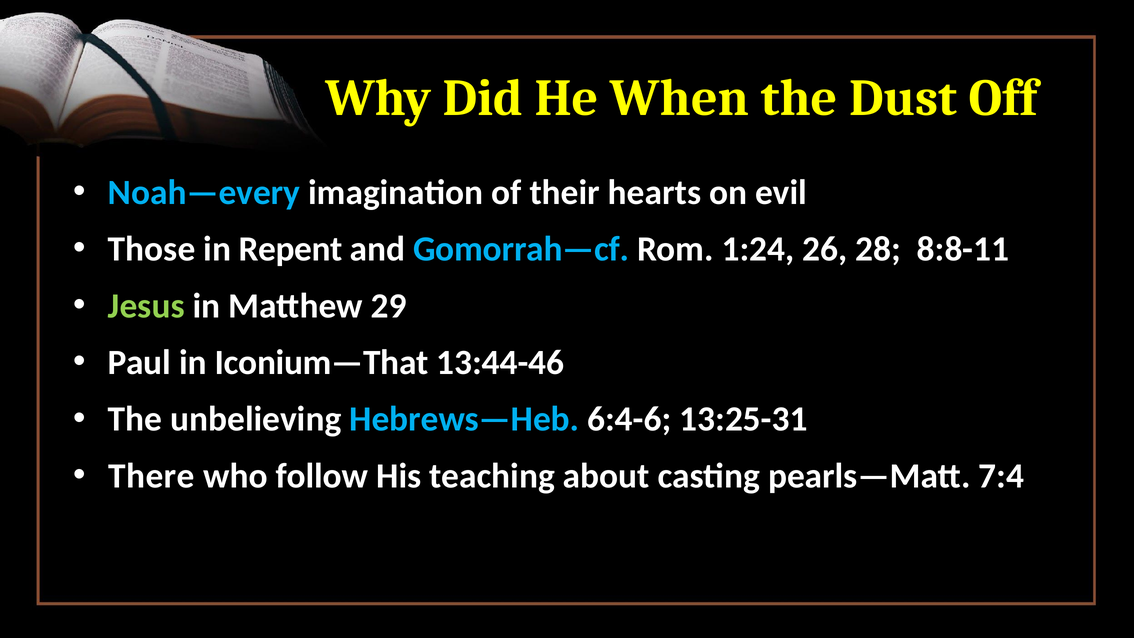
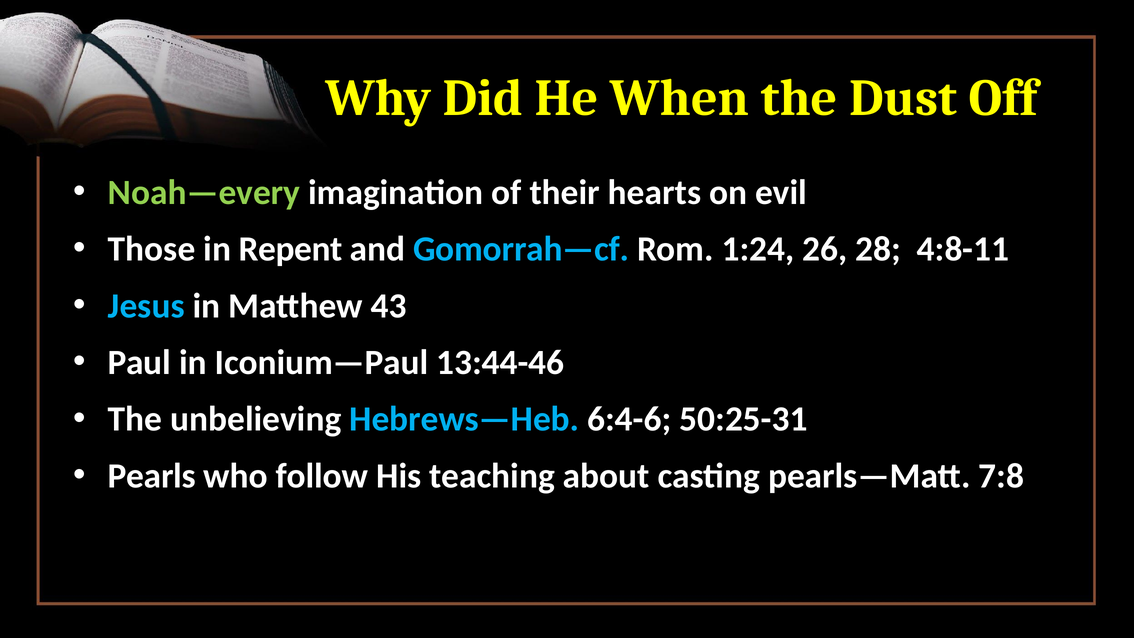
Noah—every colour: light blue -> light green
8:8-11: 8:8-11 -> 4:8-11
Jesus colour: light green -> light blue
29: 29 -> 43
Iconium—That: Iconium—That -> Iconium—Paul
13:25-31: 13:25-31 -> 50:25-31
There: There -> Pearls
7:4: 7:4 -> 7:8
